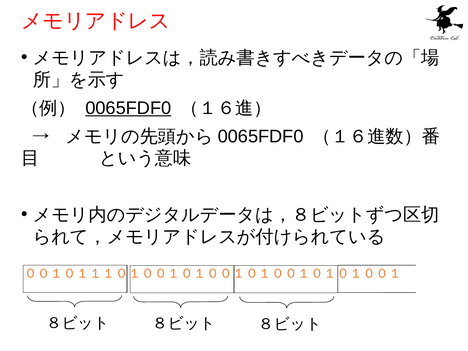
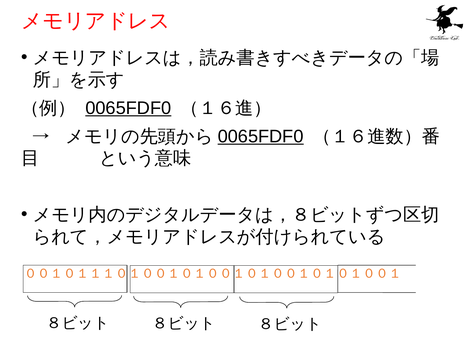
0065FDF0 at (261, 136) underline: none -> present
